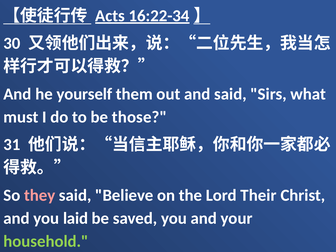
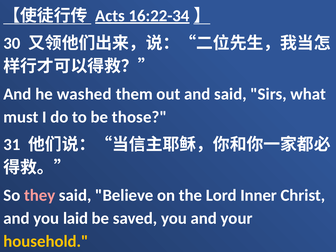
yourself: yourself -> washed
Their: Their -> Inner
household colour: light green -> yellow
